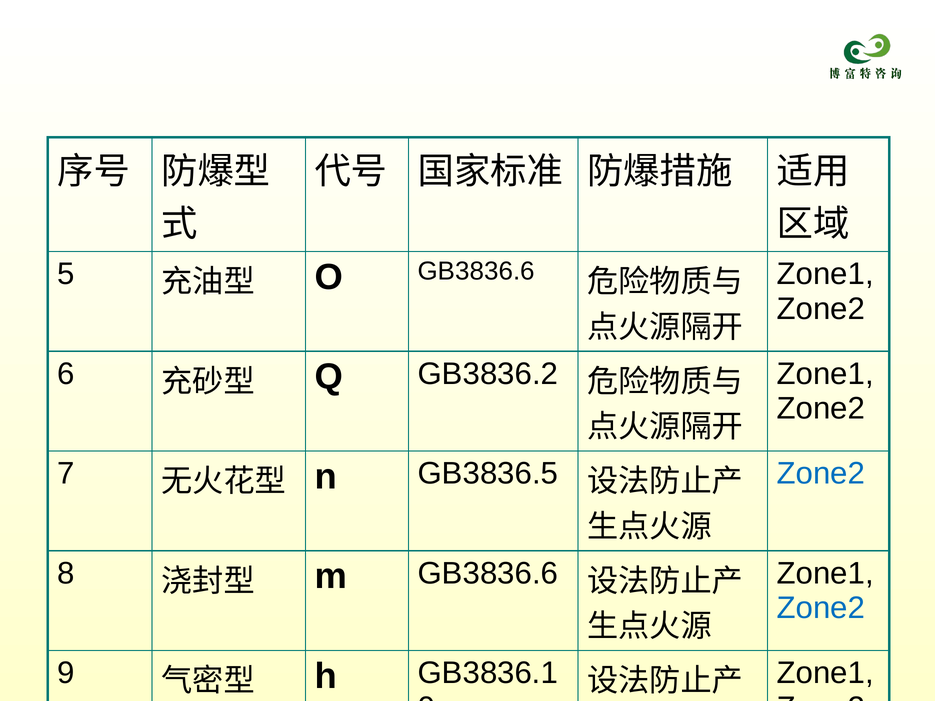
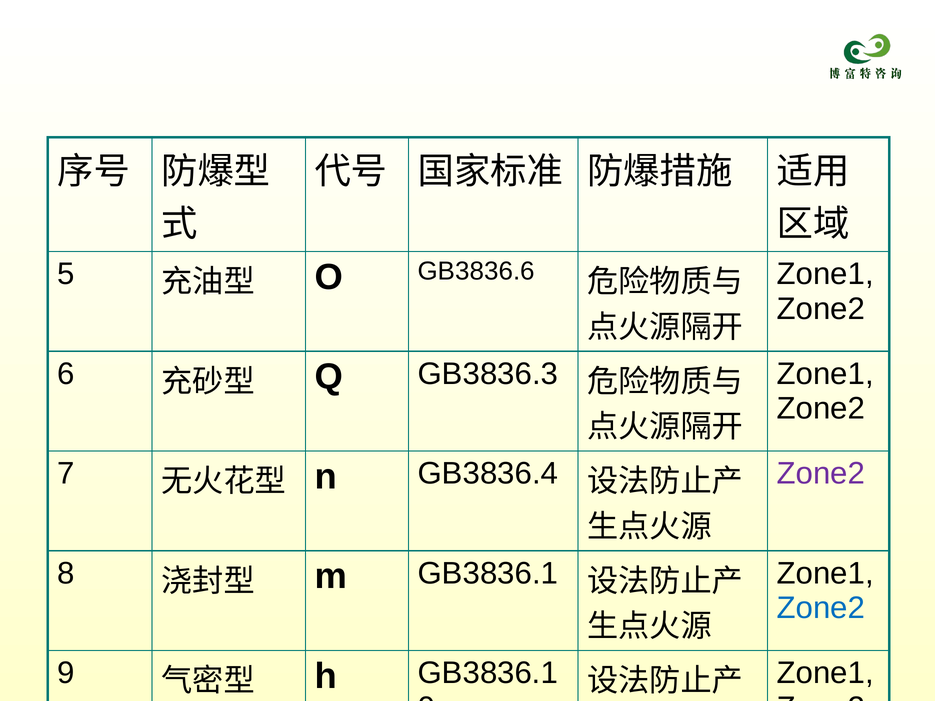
GB3836.2: GB3836.2 -> GB3836.3
GB3836.5: GB3836.5 -> GB3836.4
Zone2 at (821, 474) colour: blue -> purple
m GB3836.6: GB3836.6 -> GB3836.1
